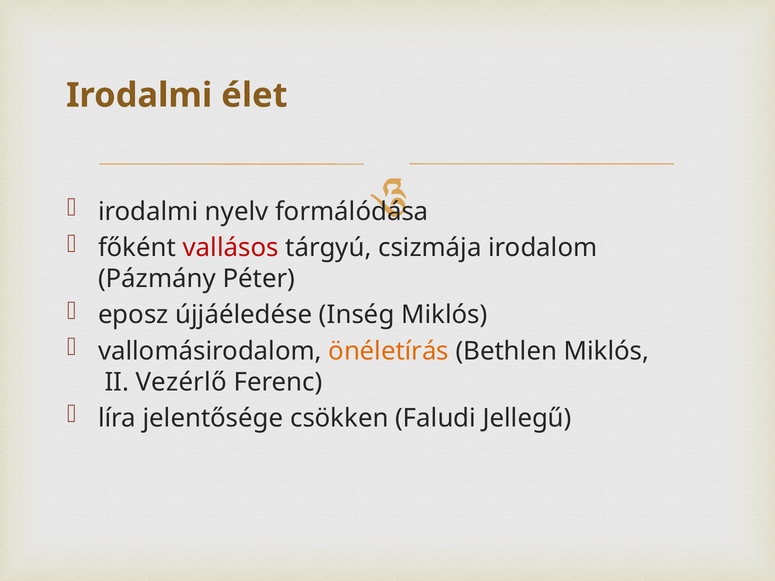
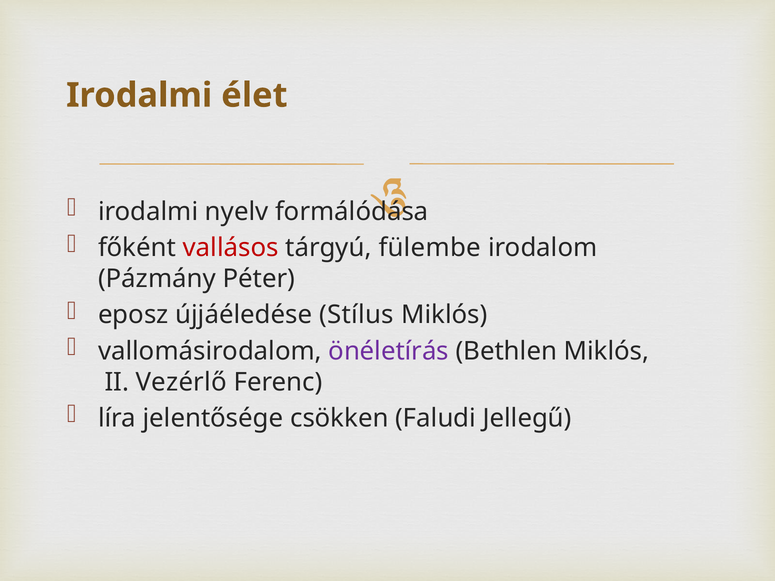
csizmája: csizmája -> fülembe
Inség: Inség -> Stílus
önéletírás colour: orange -> purple
